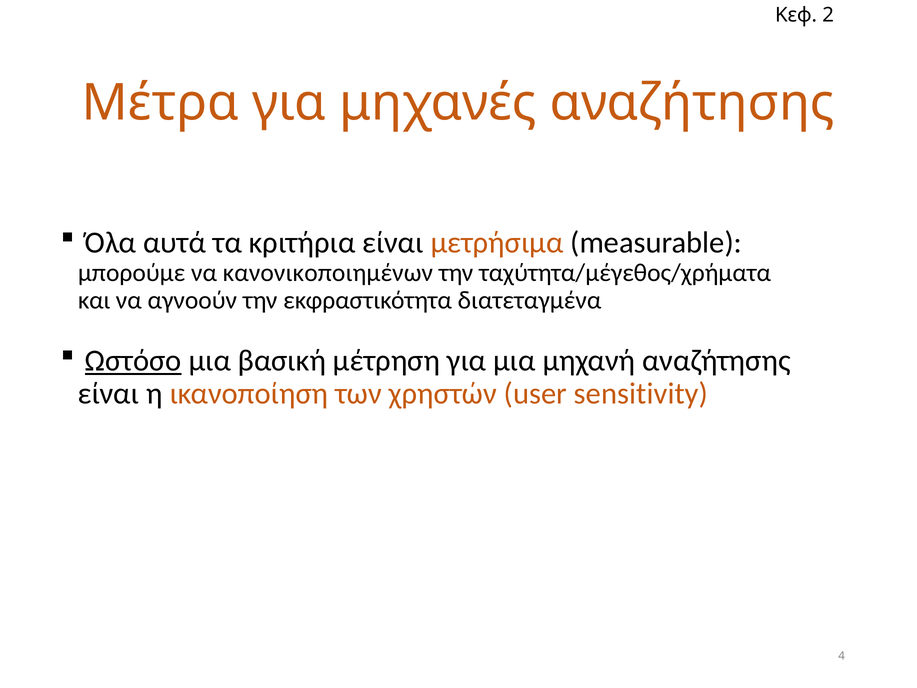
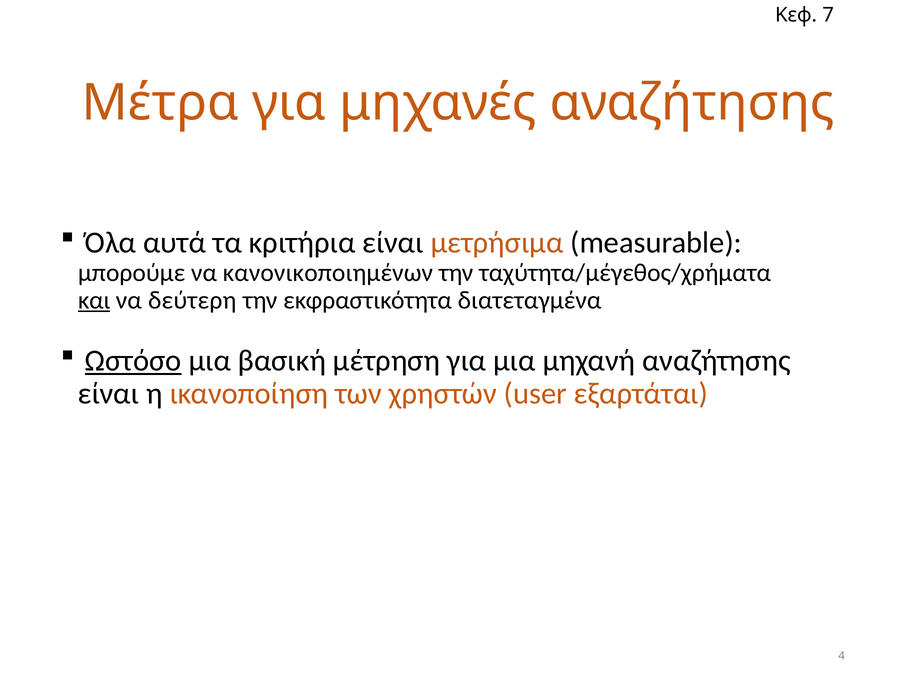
2: 2 -> 7
και underline: none -> present
αγνοούν: αγνοούν -> δεύτερη
sensitivity: sensitivity -> εξαρτάται
